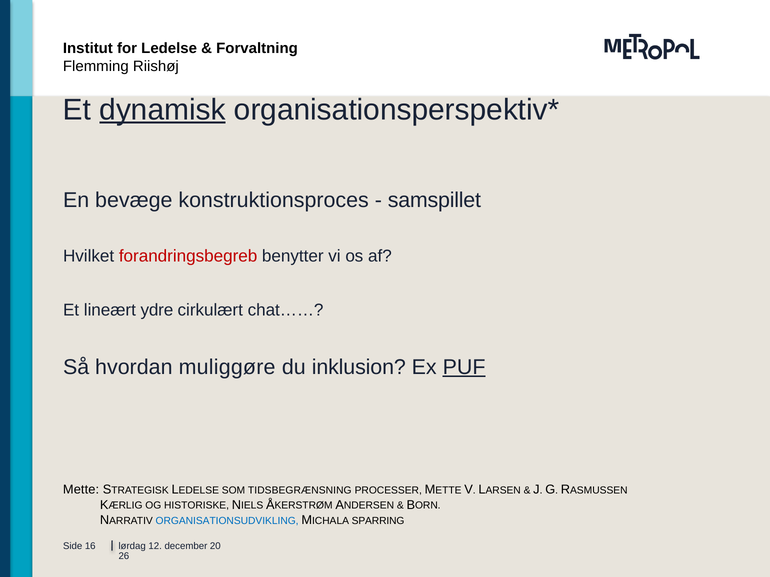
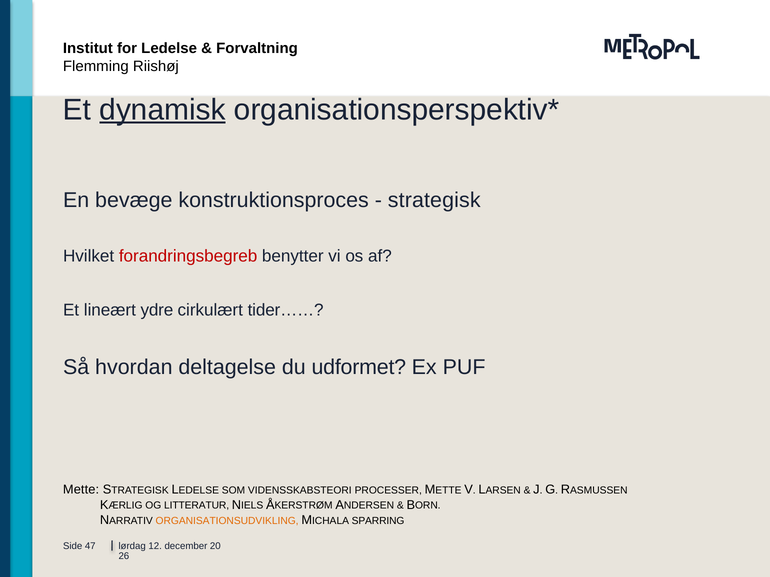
samspillet at (434, 200): samspillet -> strategisk
chat……: chat…… -> tider……
muliggøre: muliggøre -> deltagelse
inklusion: inklusion -> udformet
PUF underline: present -> none
TIDSBEGRÆNSNING: TIDSBEGRÆNSNING -> VIDENSSKABSTEORI
HISTORISKE: HISTORISKE -> LITTERATUR
ORGANISATIONSUDVIKLING colour: blue -> orange
16: 16 -> 47
